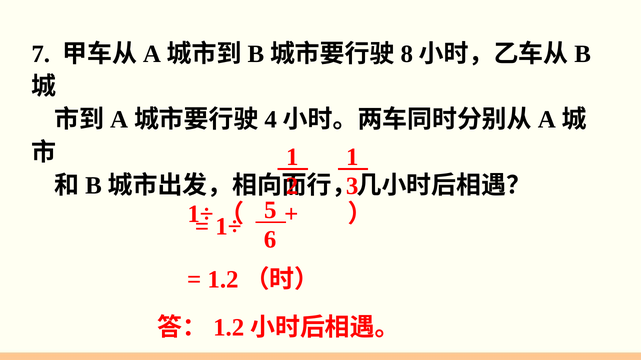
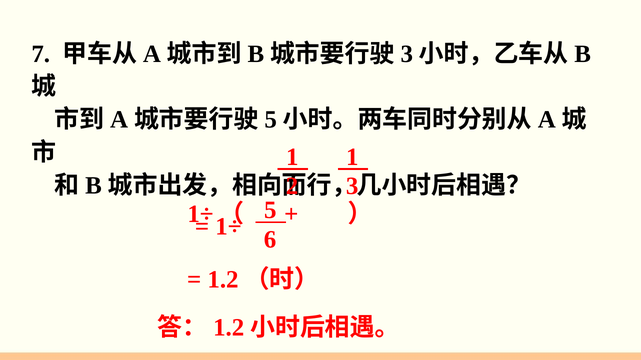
8 at (407, 54): 8 -> 3
4 at (271, 120): 4 -> 5
